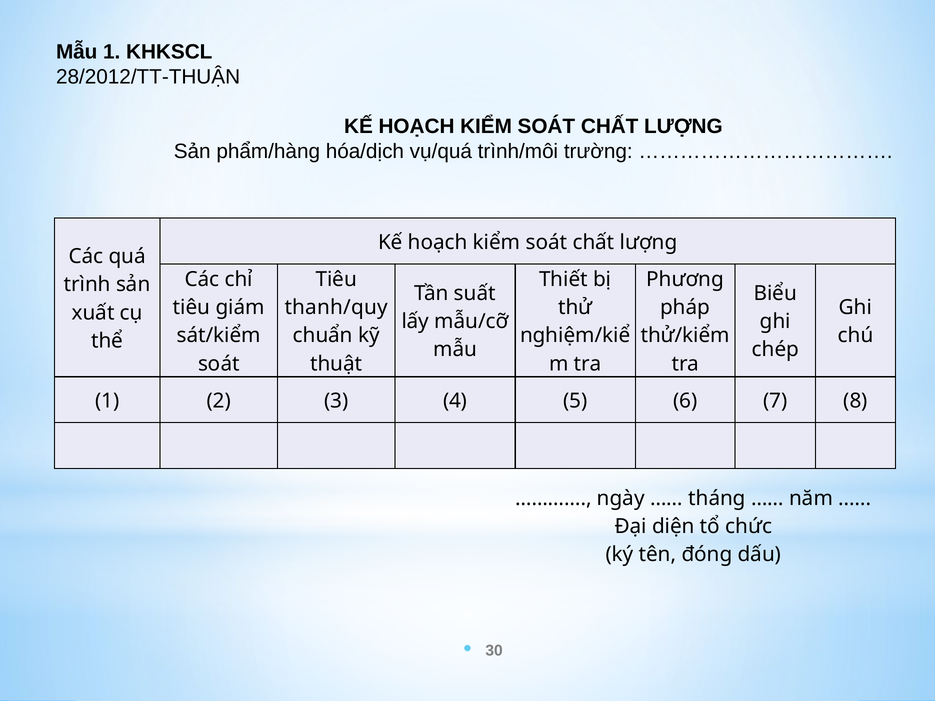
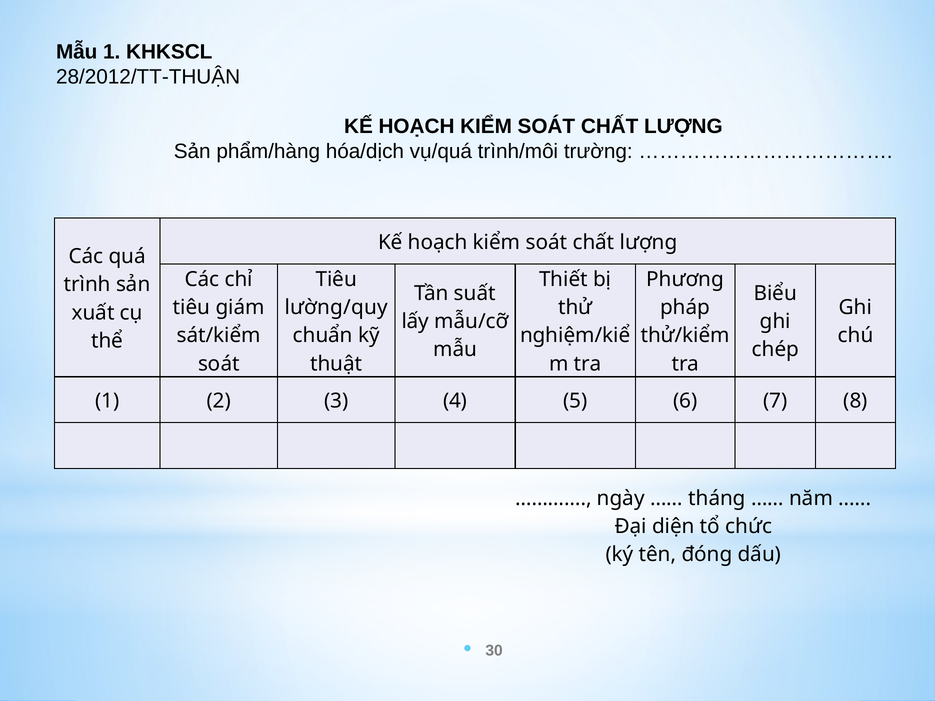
thanh/quy: thanh/quy -> lường/quy
